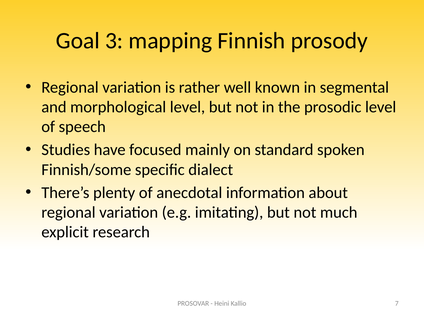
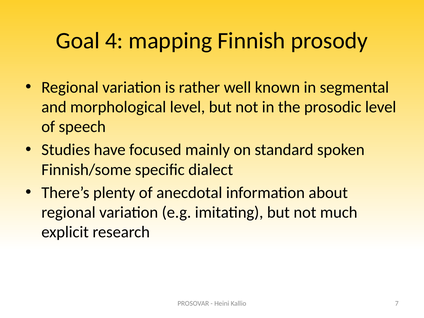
3: 3 -> 4
